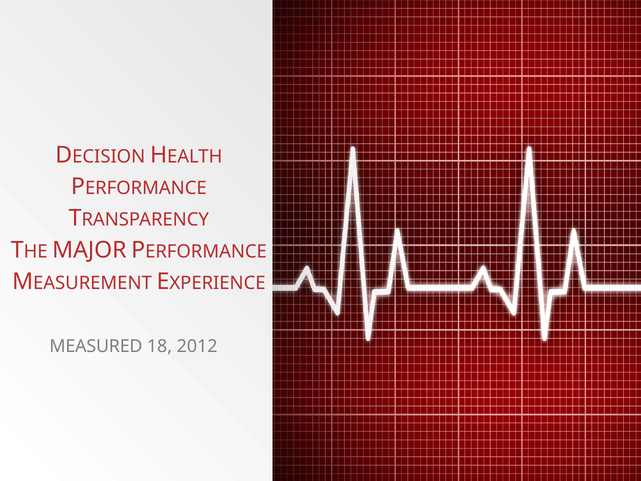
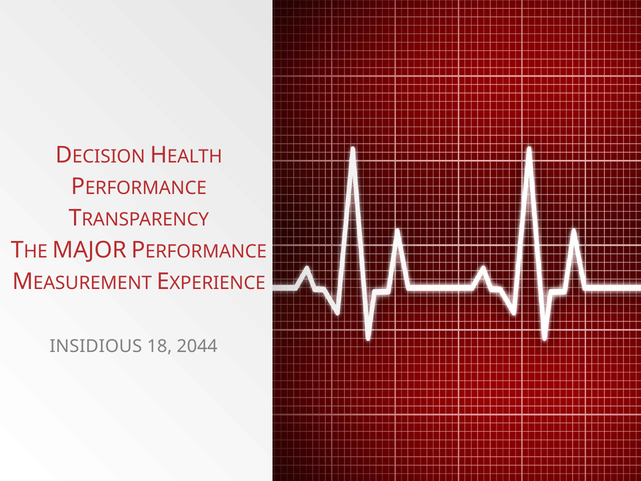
MEASURED: MEASURED -> INSIDIOUS
2012: 2012 -> 2044
